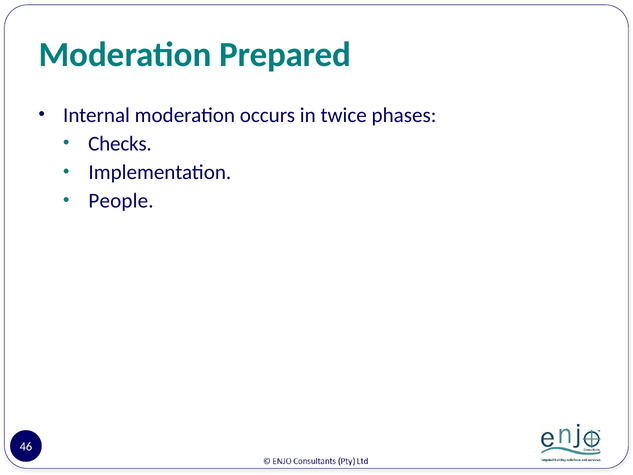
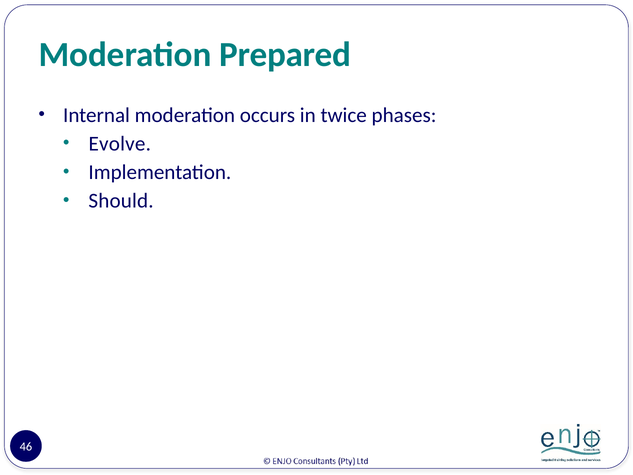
Checks: Checks -> Evolve
People: People -> Should
